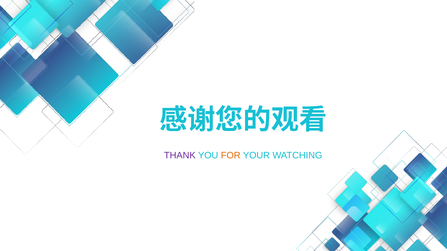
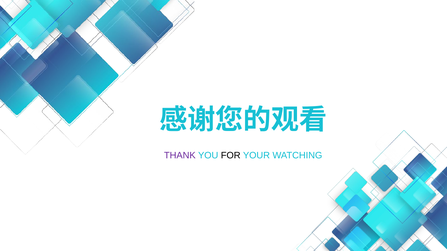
FOR colour: orange -> black
